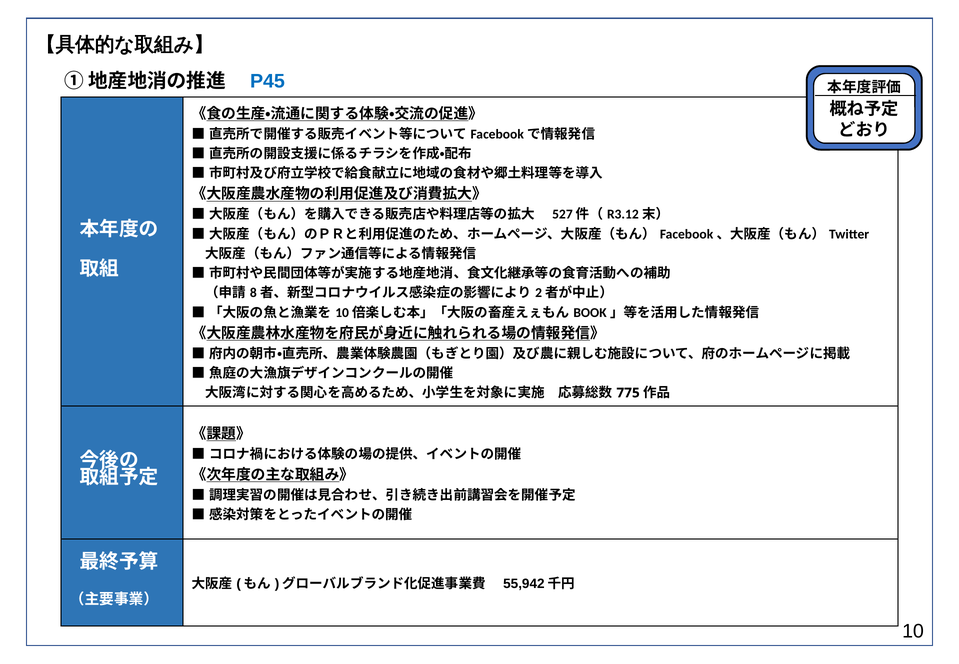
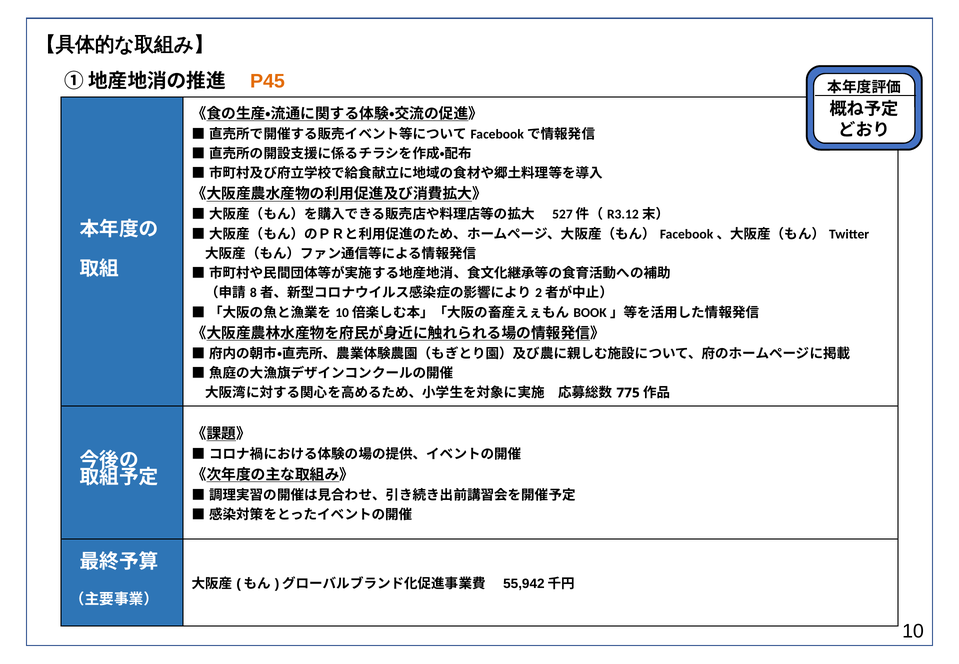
P45 colour: blue -> orange
